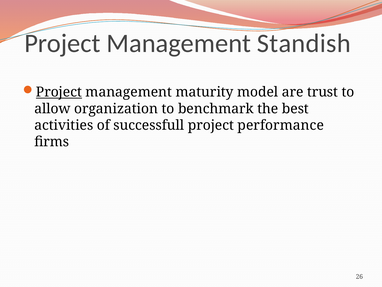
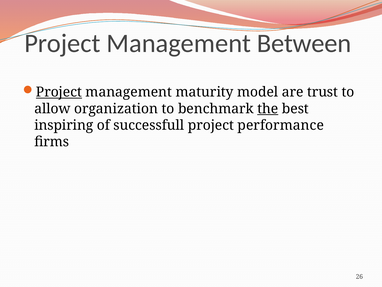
Standish: Standish -> Between
the underline: none -> present
activities: activities -> inspiring
